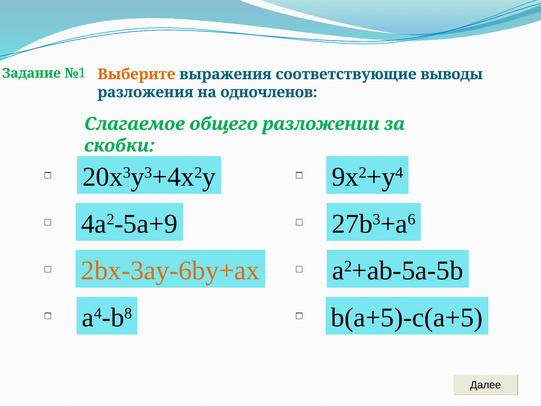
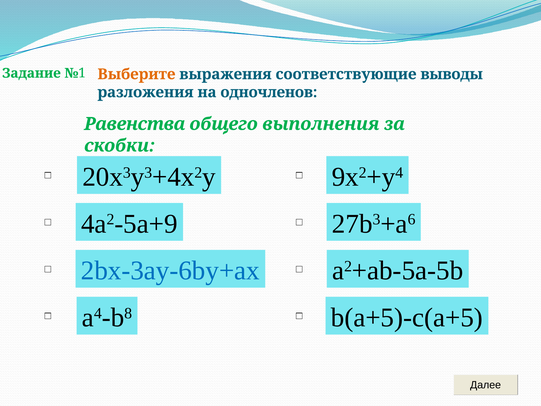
Слагаемое: Слагаемое -> Равенства
разложении: разложении -> выполнения
2bx-3ay-6by+ax colour: orange -> blue
